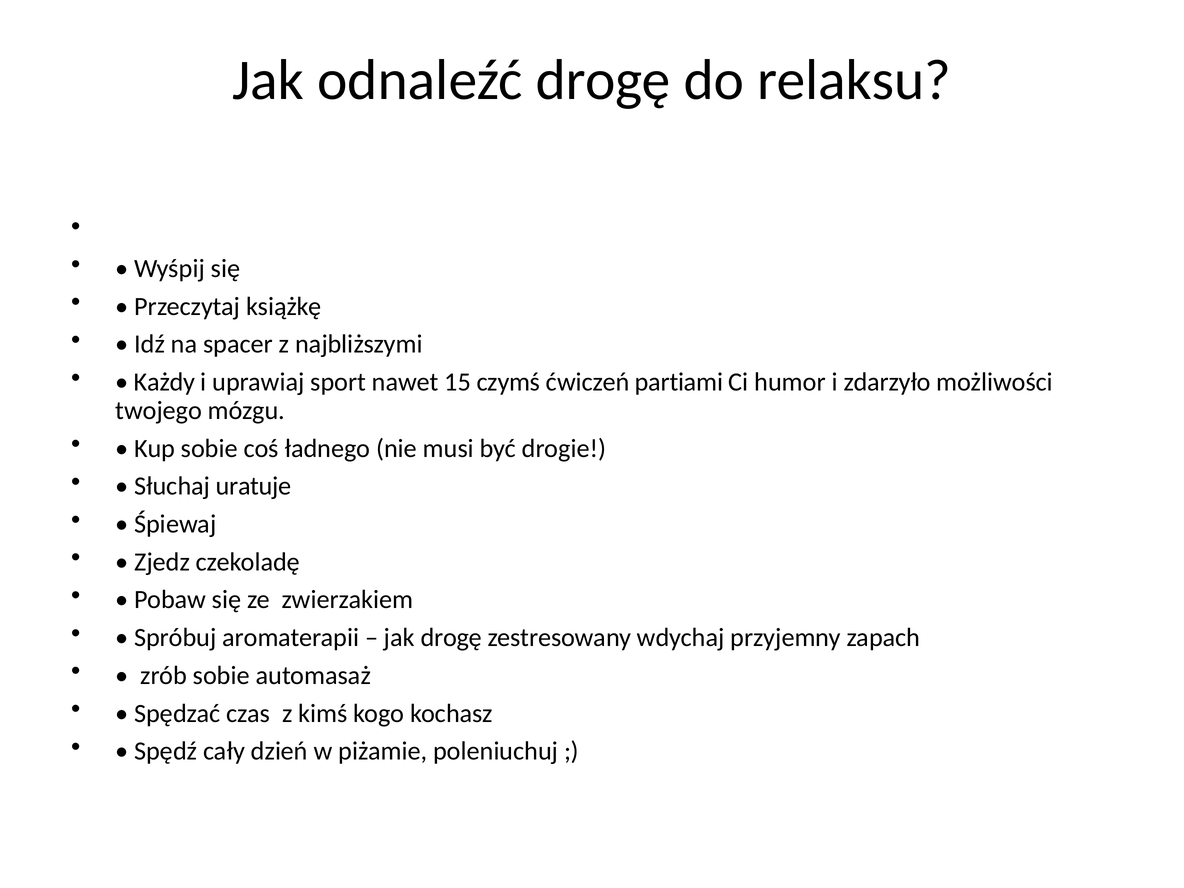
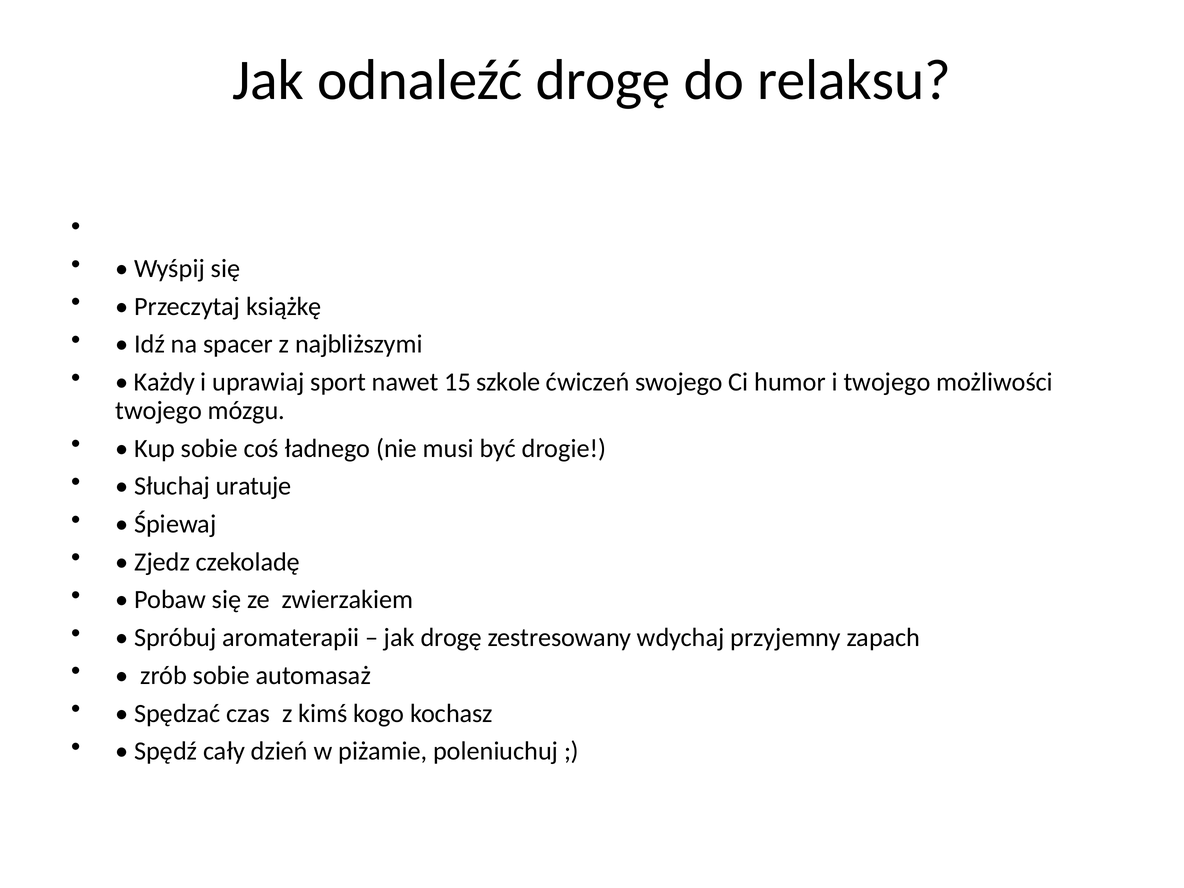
czymś: czymś -> szkole
partiami: partiami -> swojego
i zdarzyło: zdarzyło -> twojego
